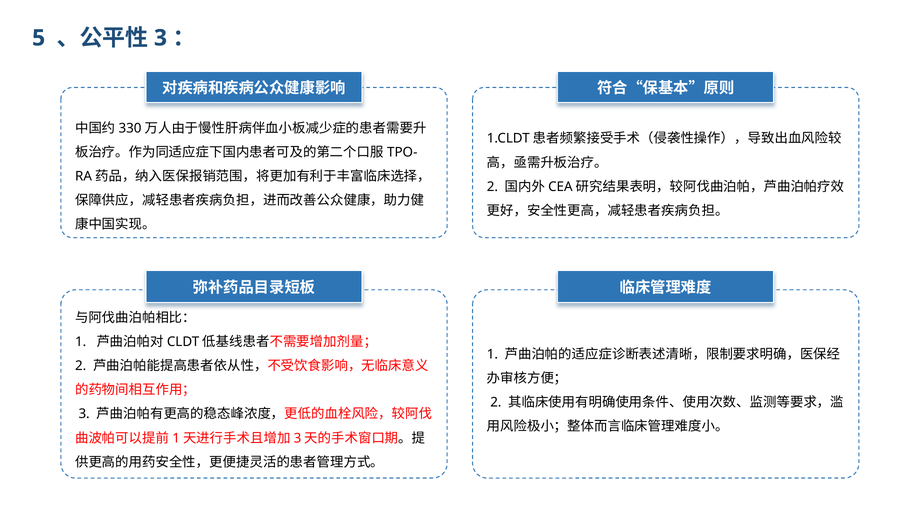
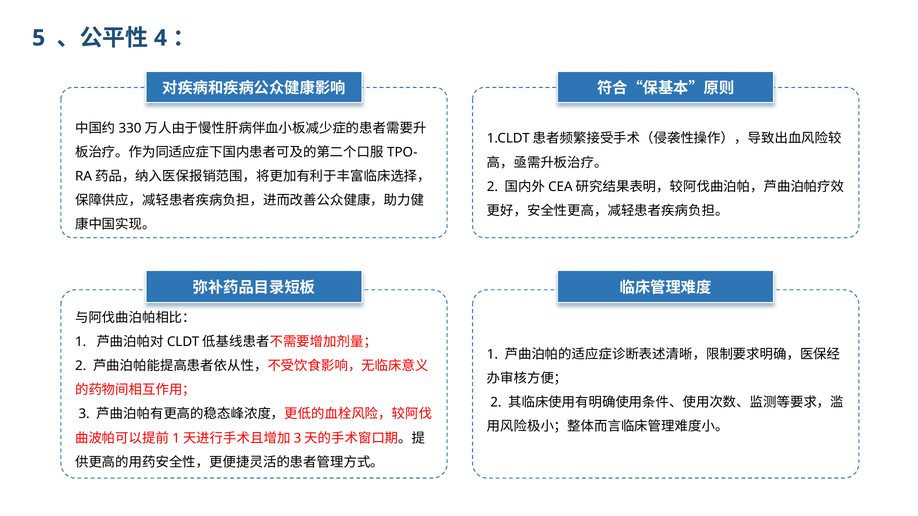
3 at (160, 38): 3 -> 4
